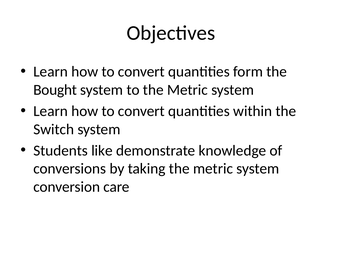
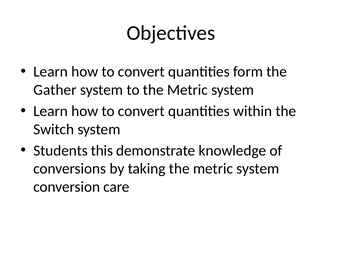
Bought: Bought -> Gather
like: like -> this
